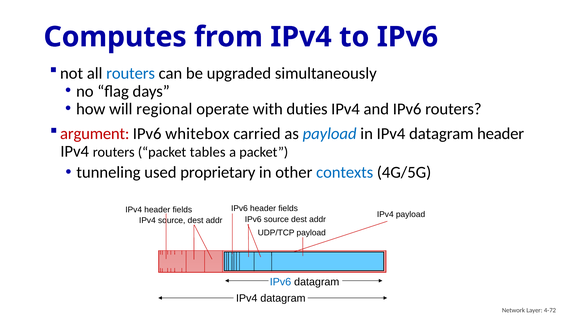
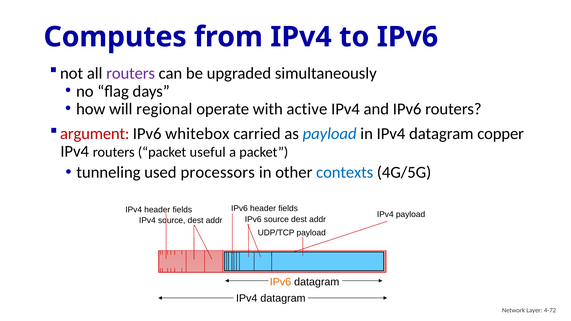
routers at (131, 73) colour: blue -> purple
duties: duties -> active
datagram header: header -> copper
tables: tables -> useful
proprietary: proprietary -> processors
IPv6 at (280, 282) colour: blue -> orange
